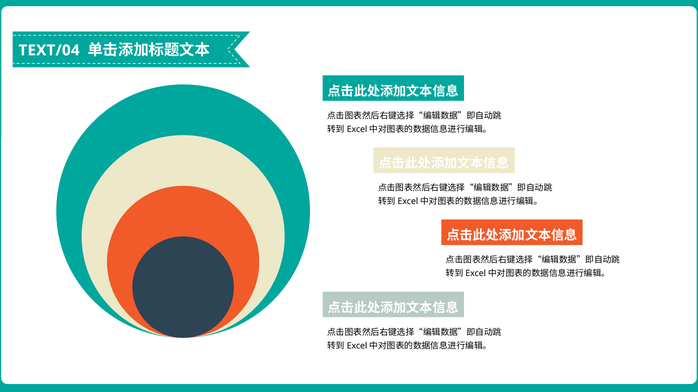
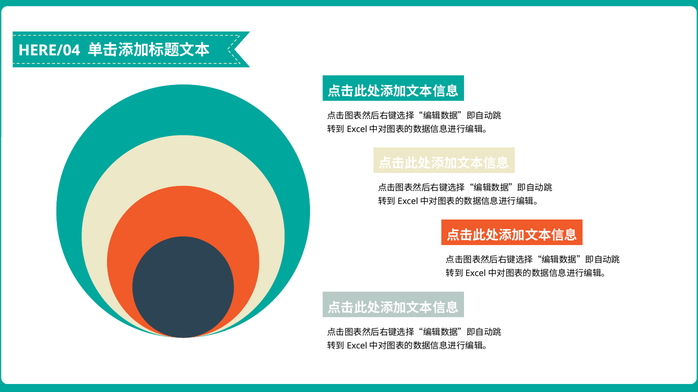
TEXT/04: TEXT/04 -> HERE/04
